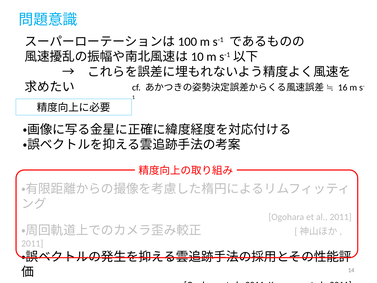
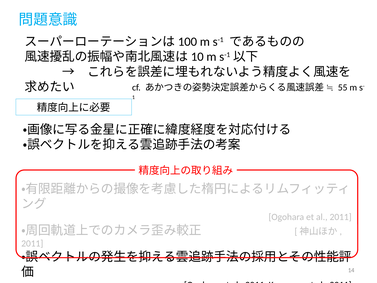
16: 16 -> 55
